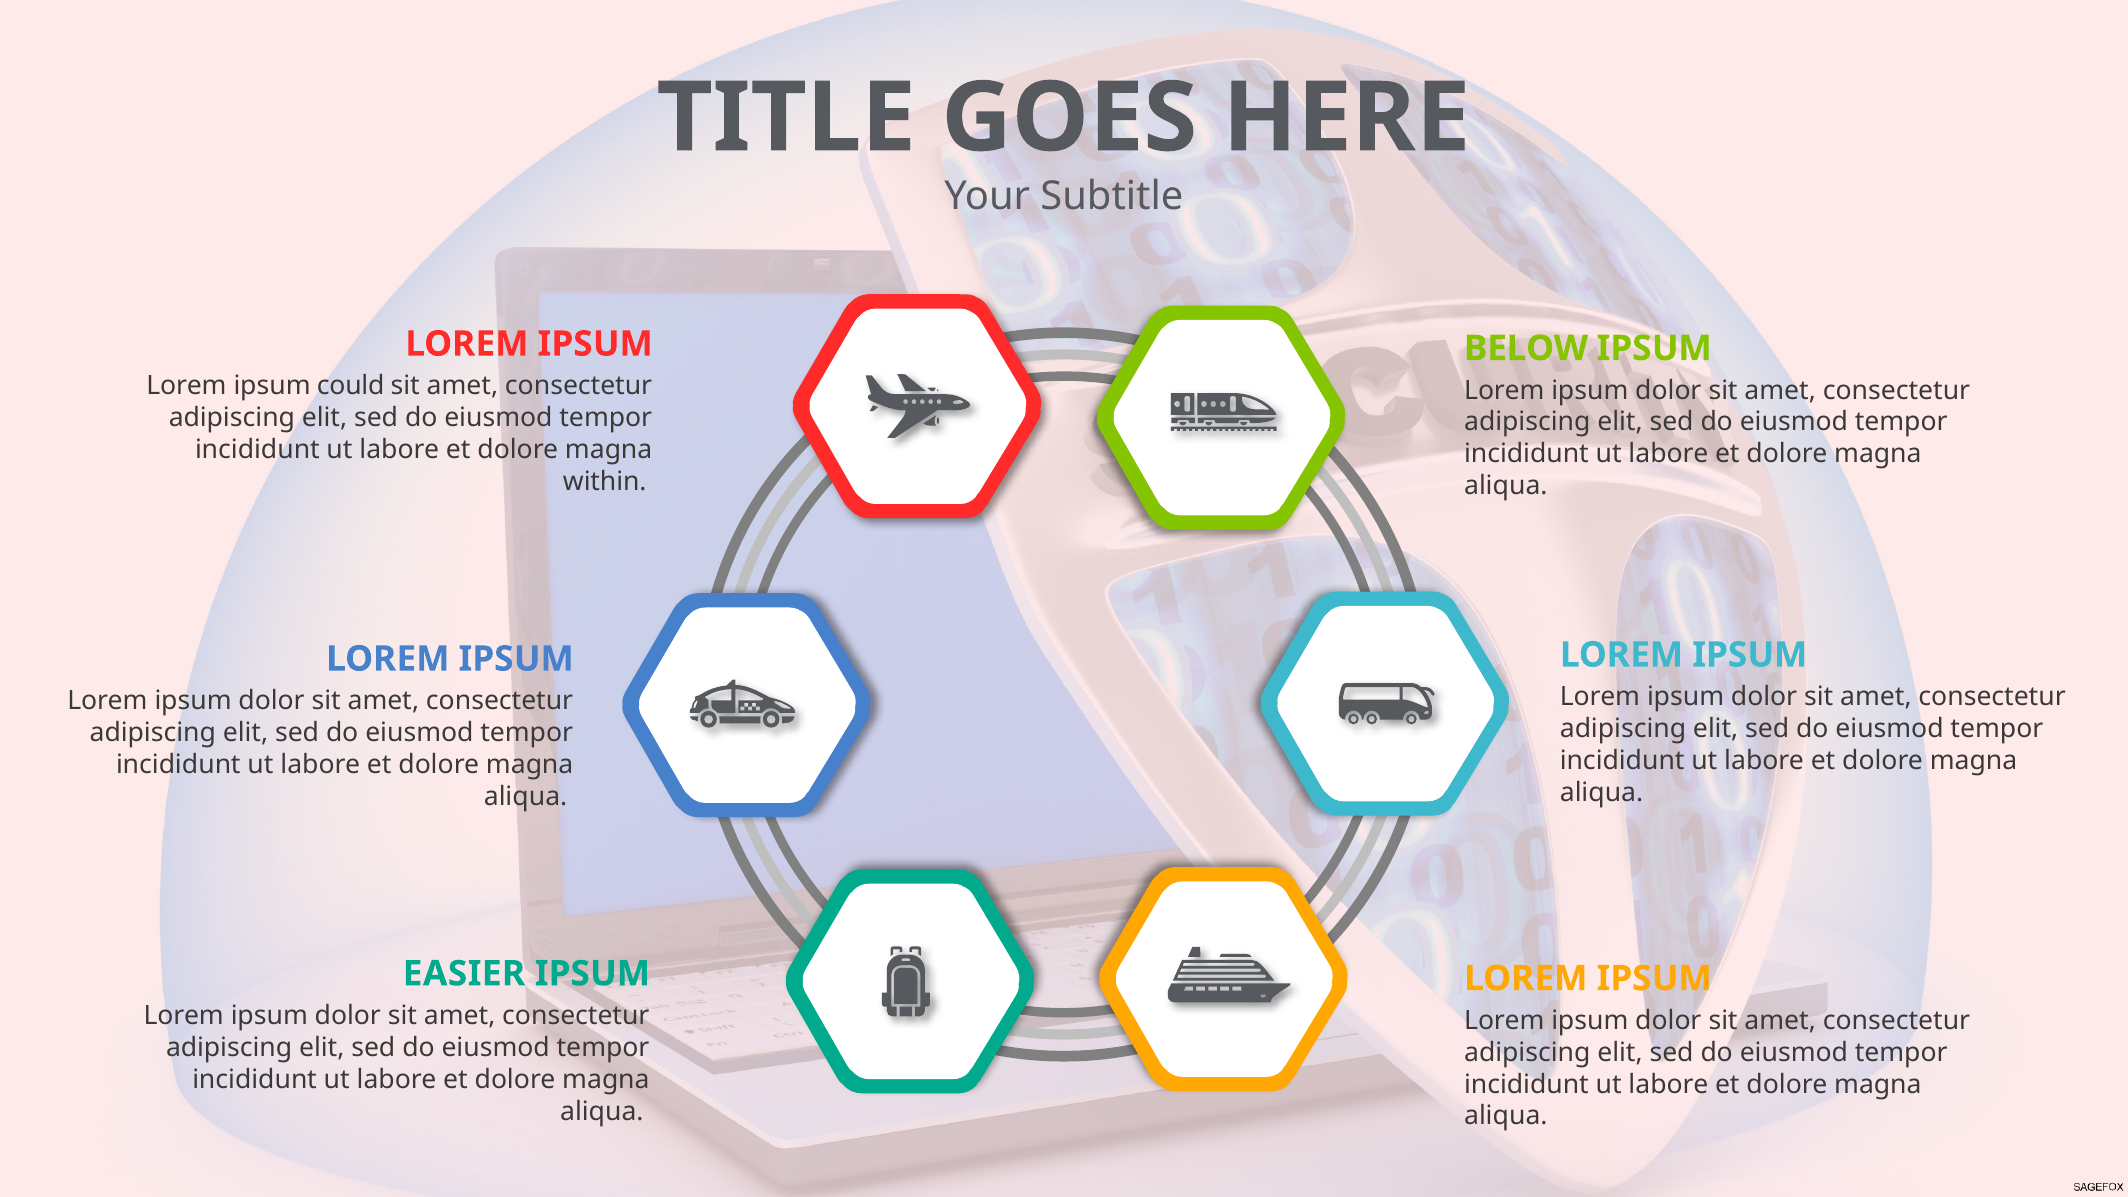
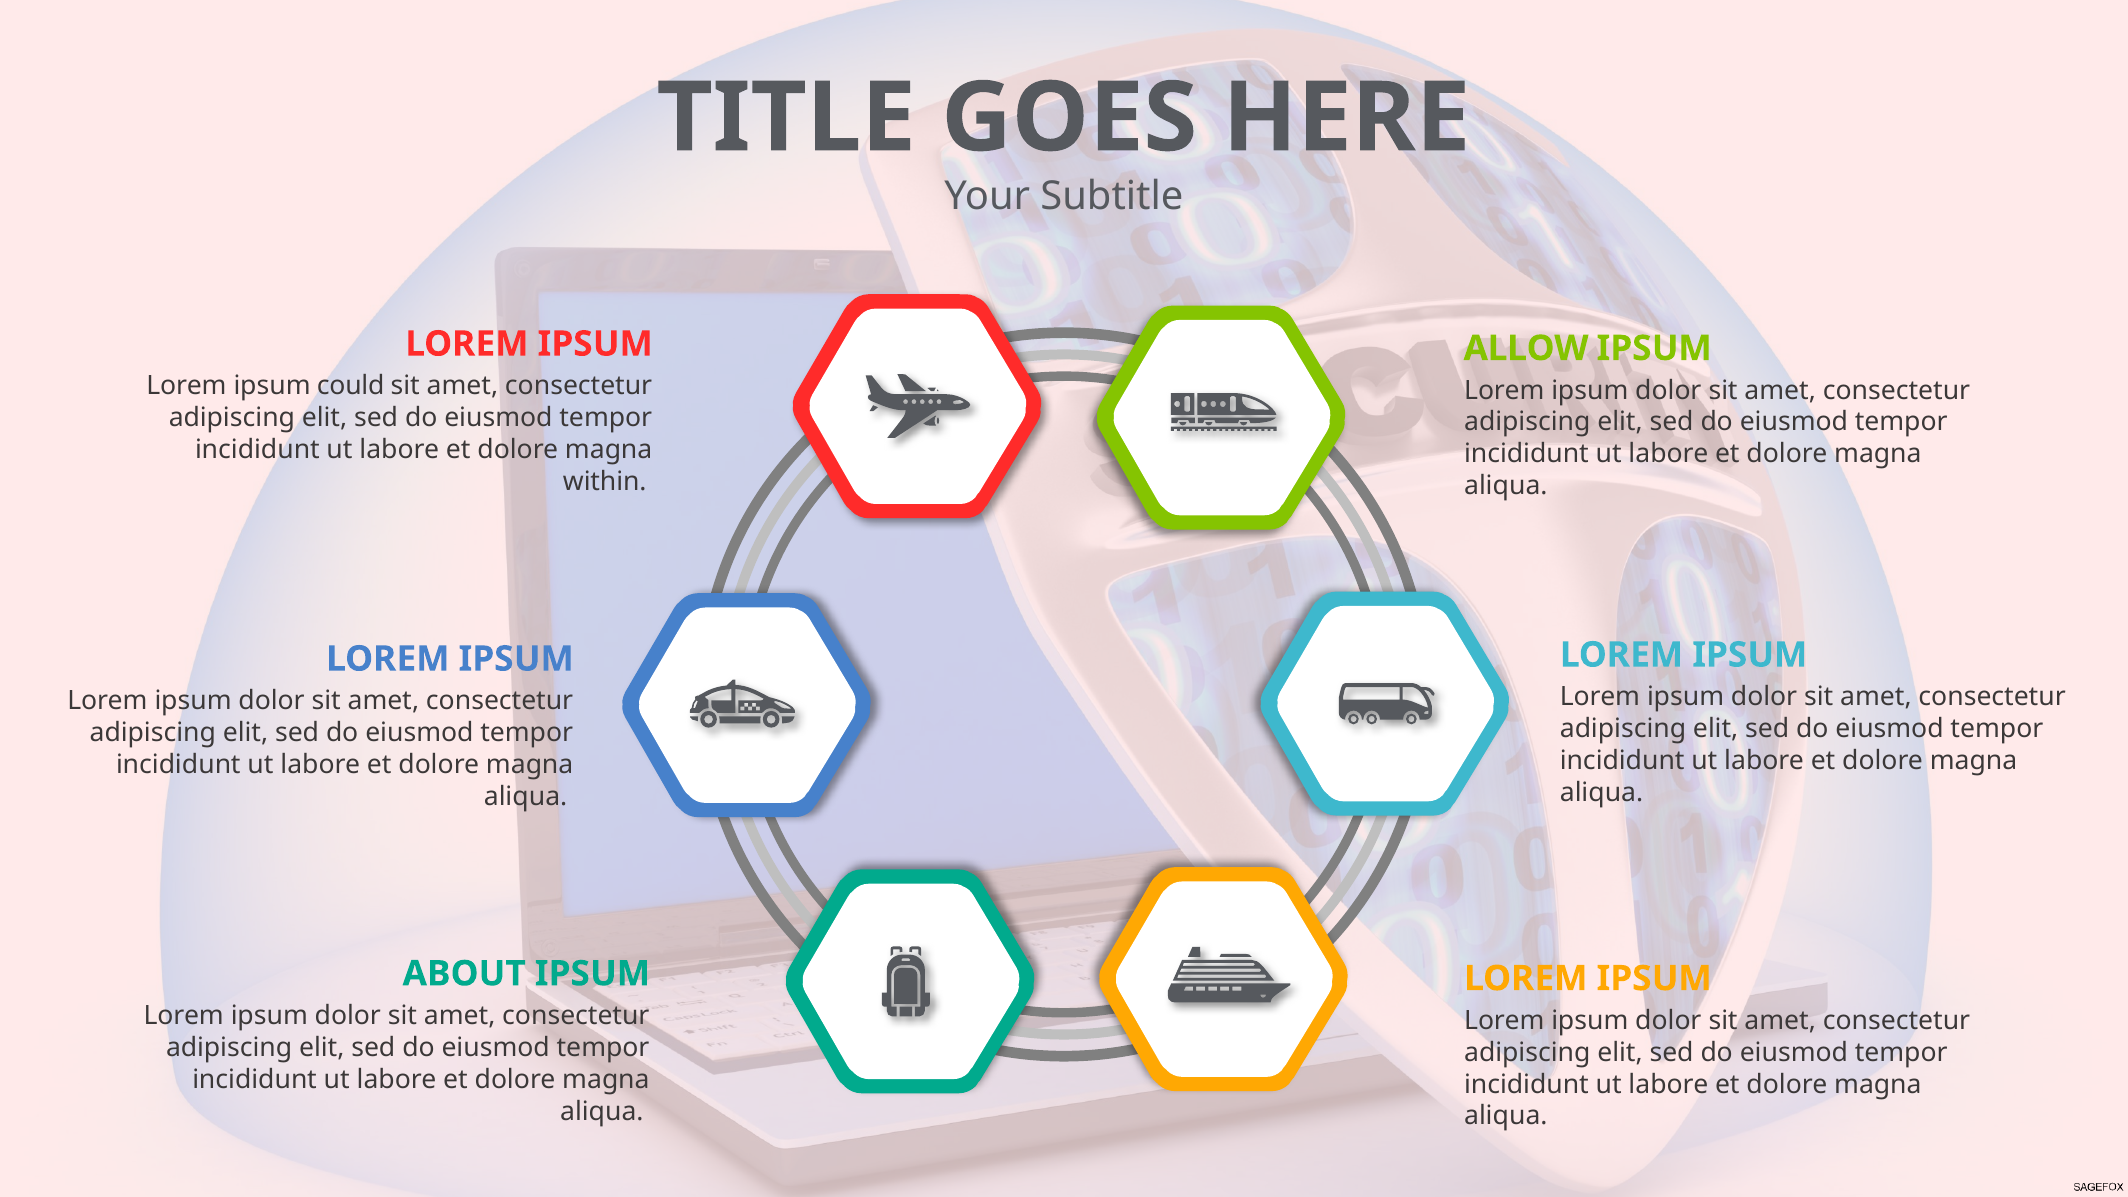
BELOW: BELOW -> ALLOW
EASIER: EASIER -> ABOUT
